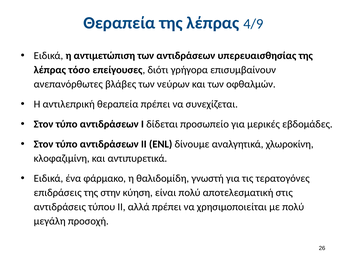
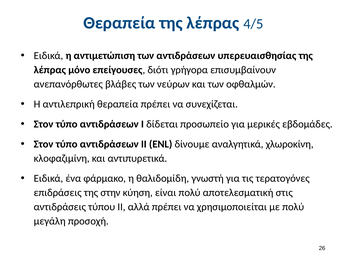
4/9: 4/9 -> 4/5
τόσο: τόσο -> μόνο
